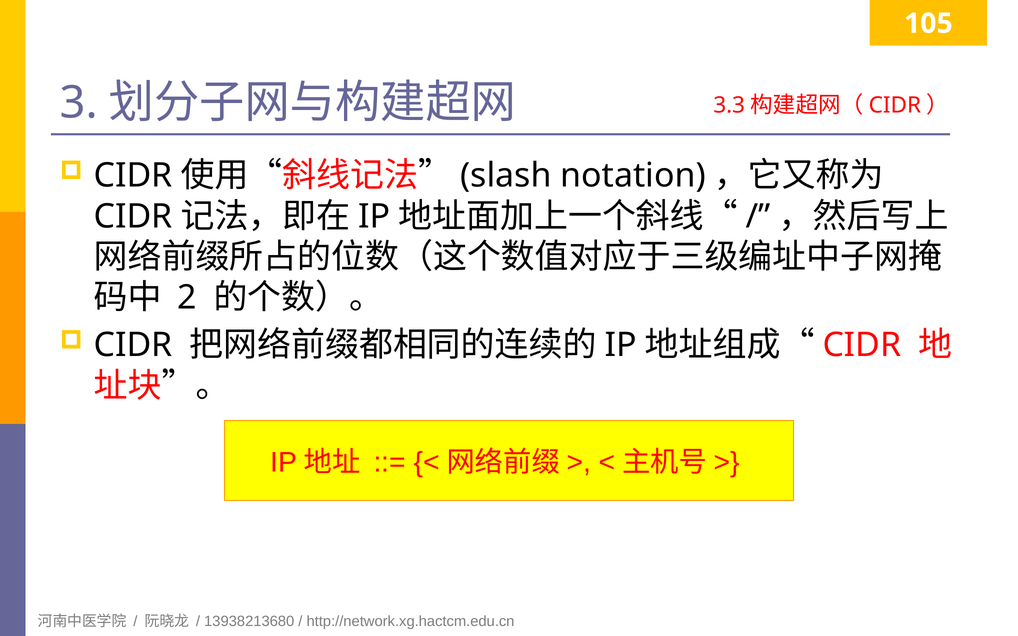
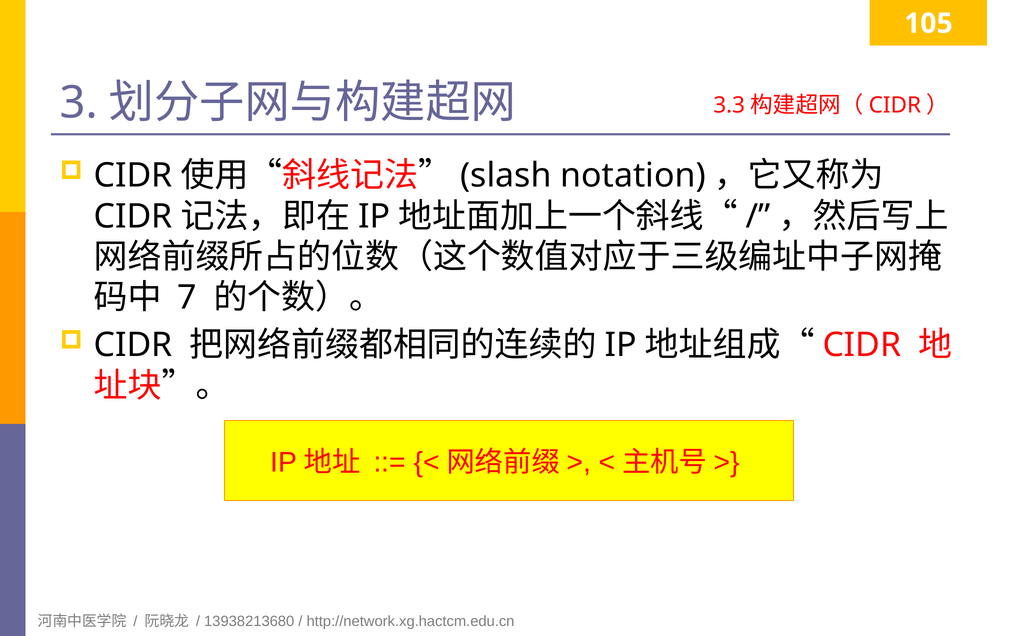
2: 2 -> 7
